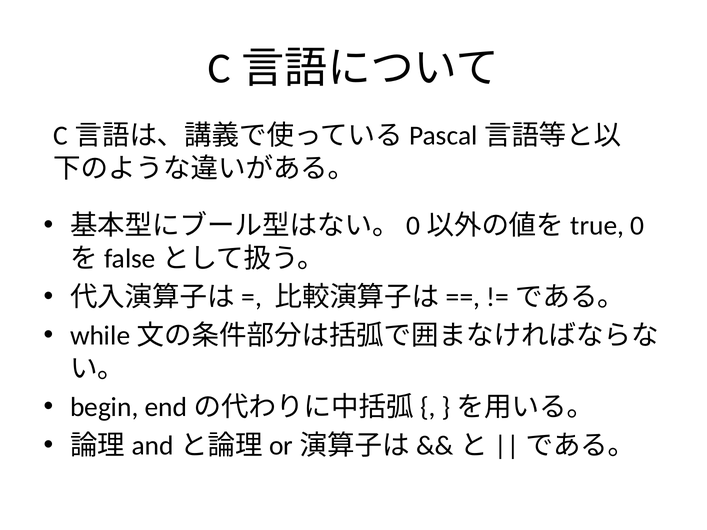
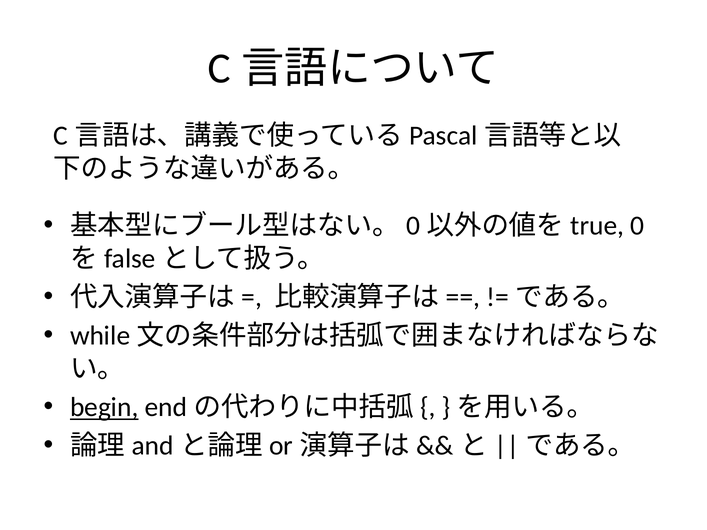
begin underline: none -> present
